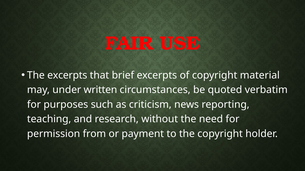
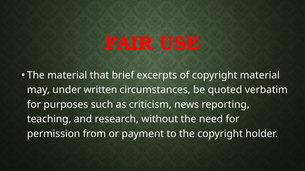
The excerpts: excerpts -> material
